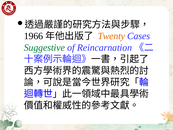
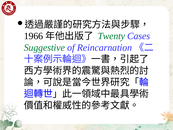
Twenty colour: orange -> green
